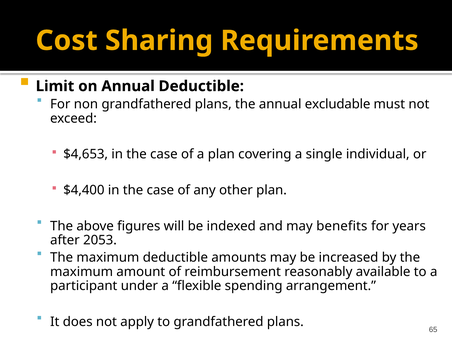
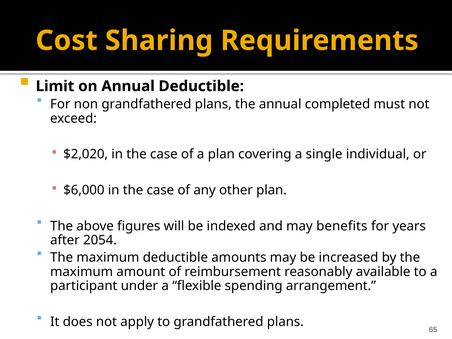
excludable: excludable -> completed
$4,653: $4,653 -> $2,020
$4,400: $4,400 -> $6,000
2053: 2053 -> 2054
